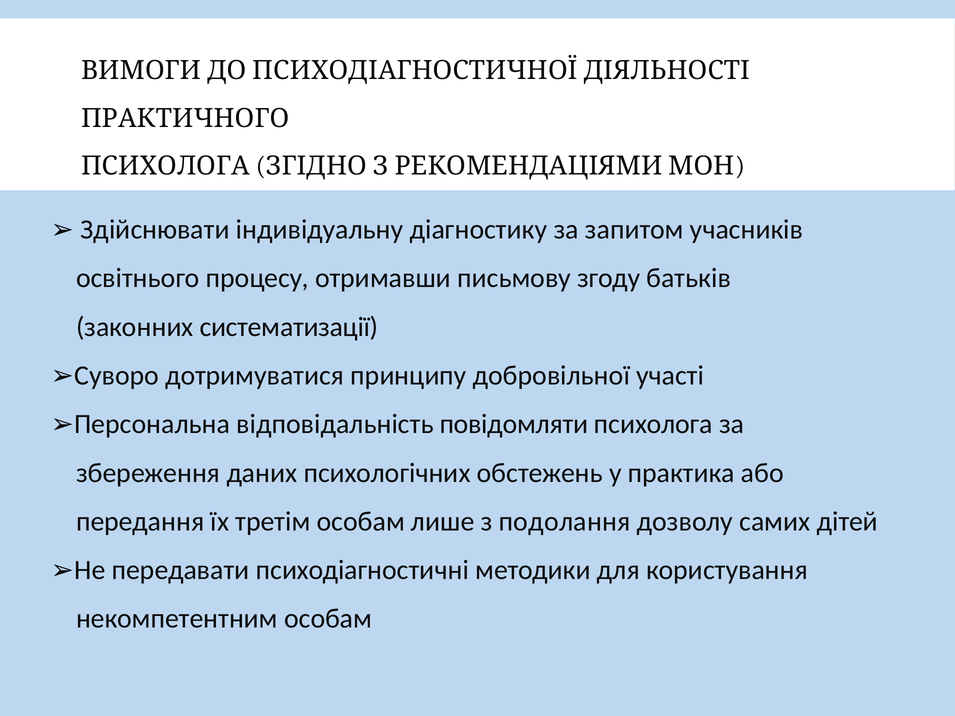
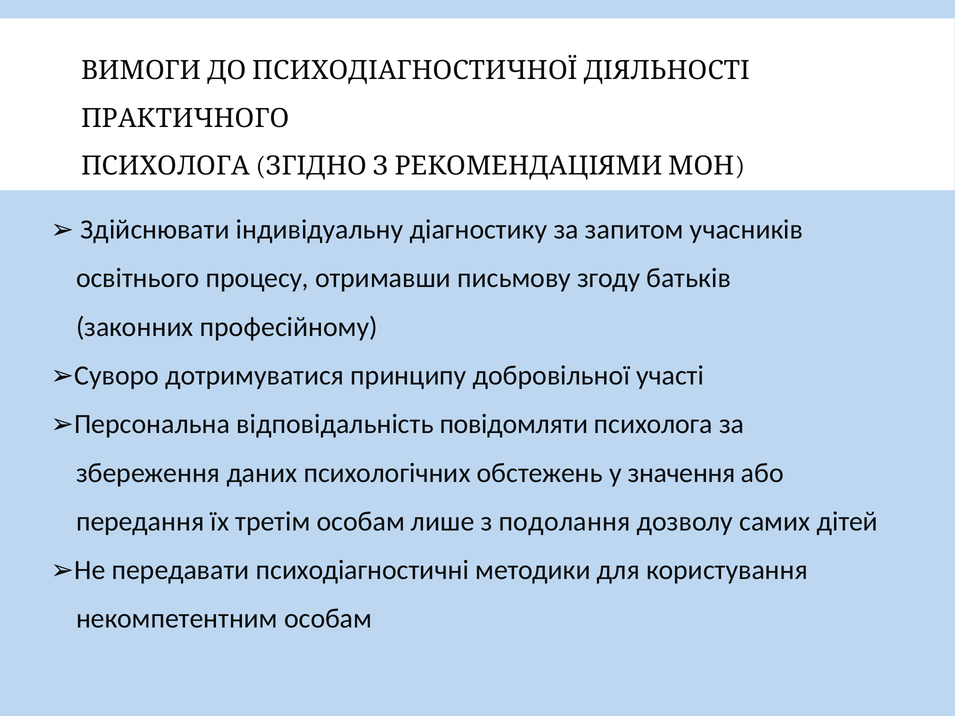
систематизації: систематизації -> професійному
практика: практика -> значення
